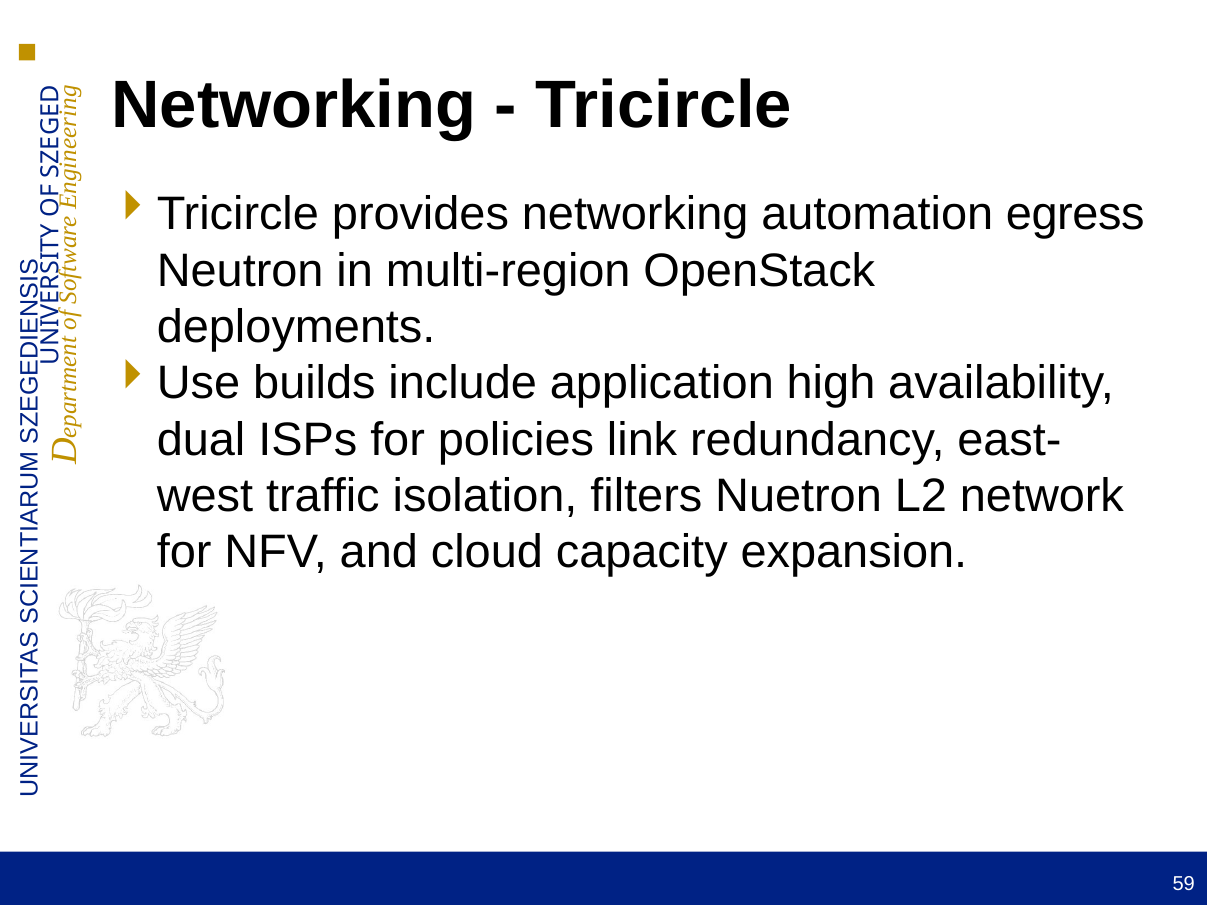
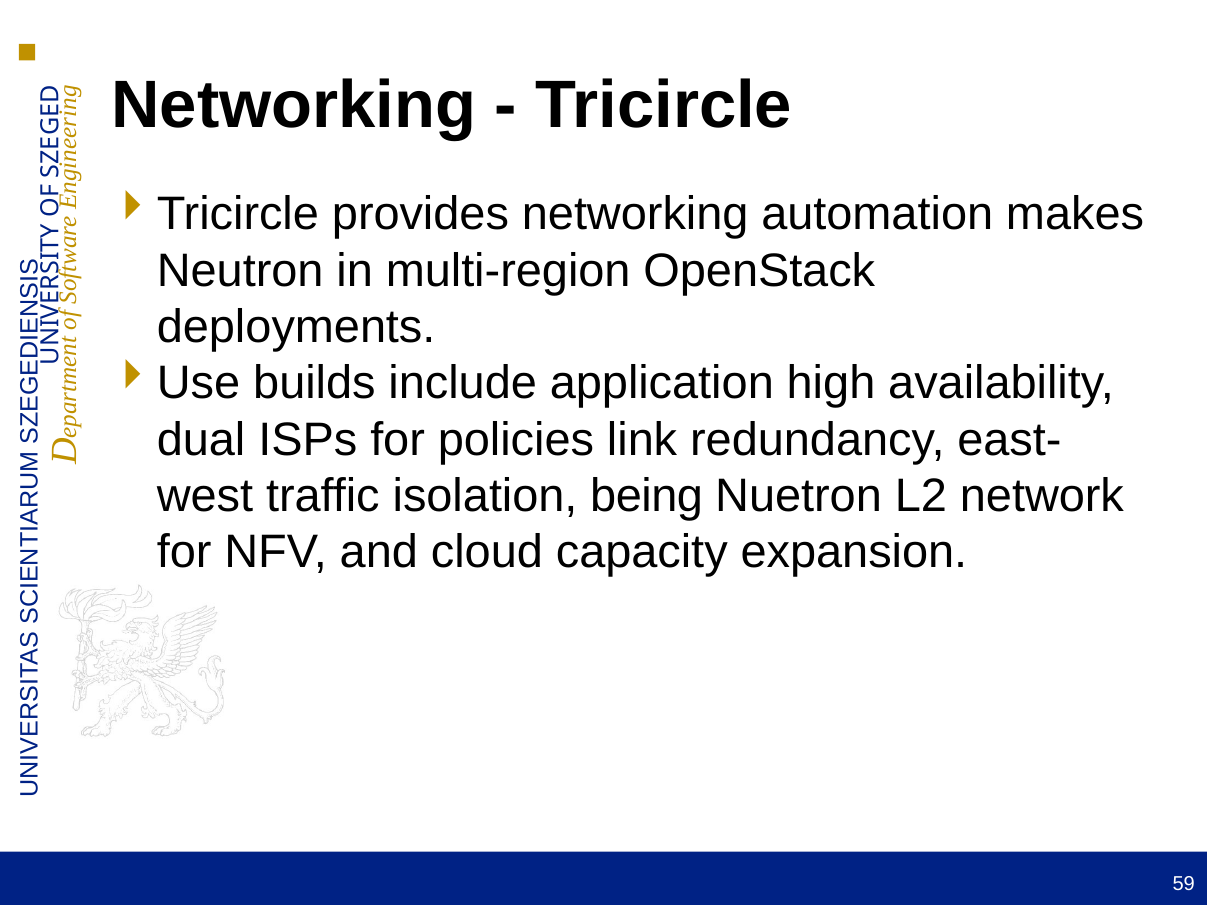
egress: egress -> makes
filters: filters -> being
